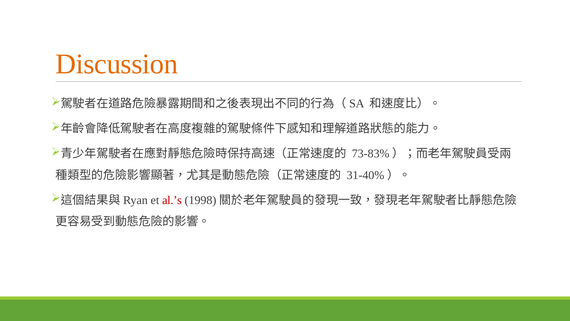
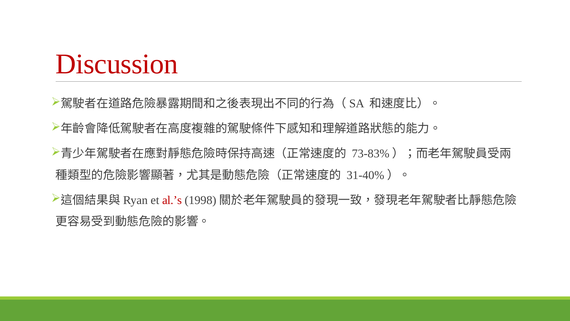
Discussion colour: orange -> red
